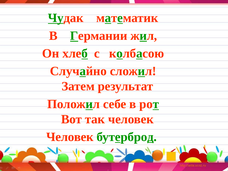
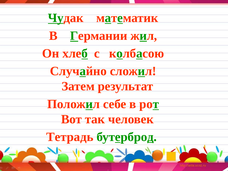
Человек at (70, 137): Человек -> Тетрадь
